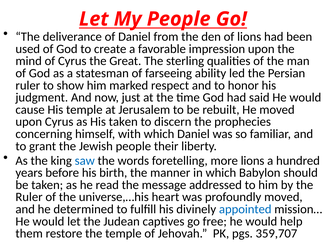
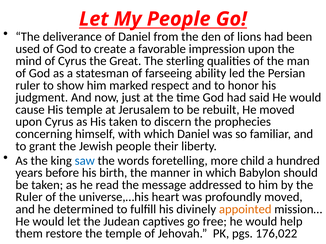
more lions: lions -> child
appointed colour: blue -> orange
359,707: 359,707 -> 176,022
